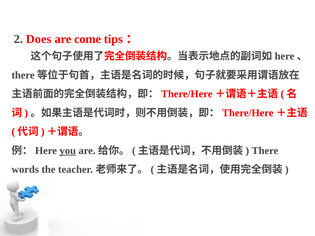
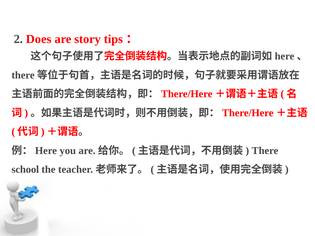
come: come -> story
you underline: present -> none
words: words -> school
